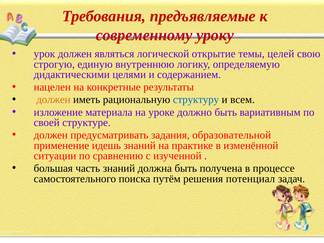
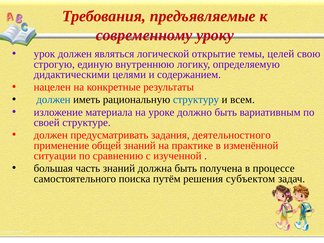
должен at (53, 100) colour: orange -> blue
образовательной: образовательной -> деятельностного
идешь: идешь -> общей
потенциал: потенциал -> субъектом
